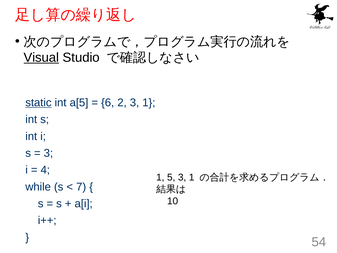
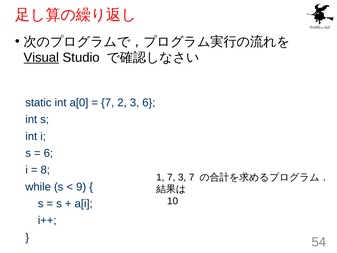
static underline: present -> none
a[5: a[5 -> a[0
6 at (108, 103): 6 -> 7
2 3 1: 1 -> 6
3 at (48, 153): 3 -> 6
4: 4 -> 8
1 5: 5 -> 7
1 at (192, 177): 1 -> 7
7: 7 -> 9
